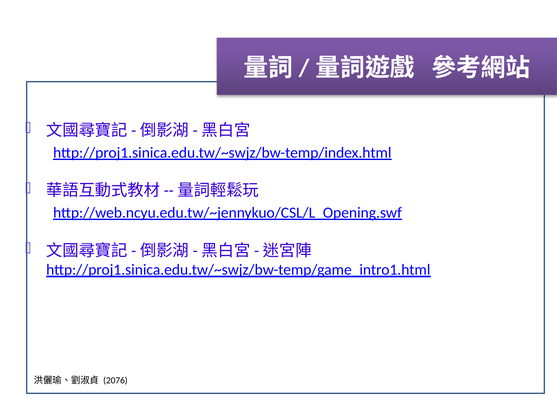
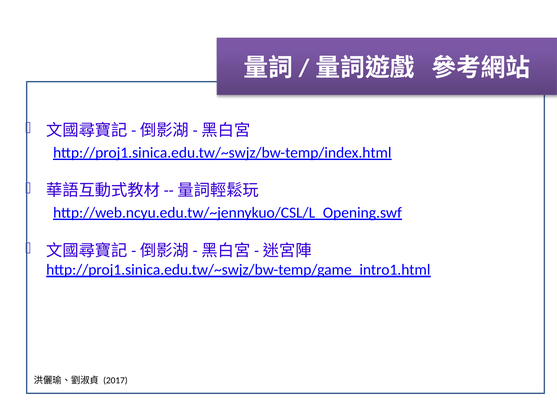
2076: 2076 -> 2017
